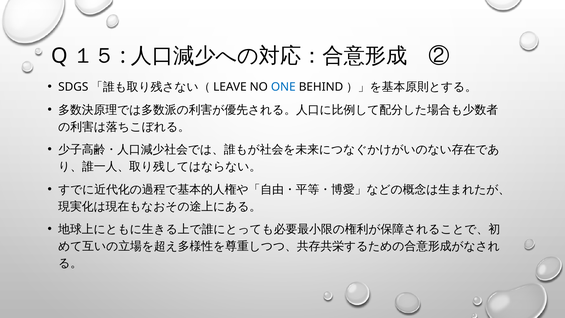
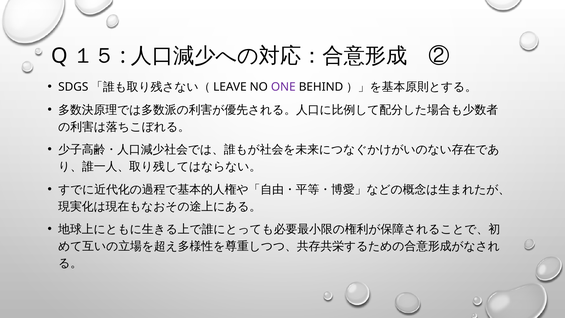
ONE colour: blue -> purple
